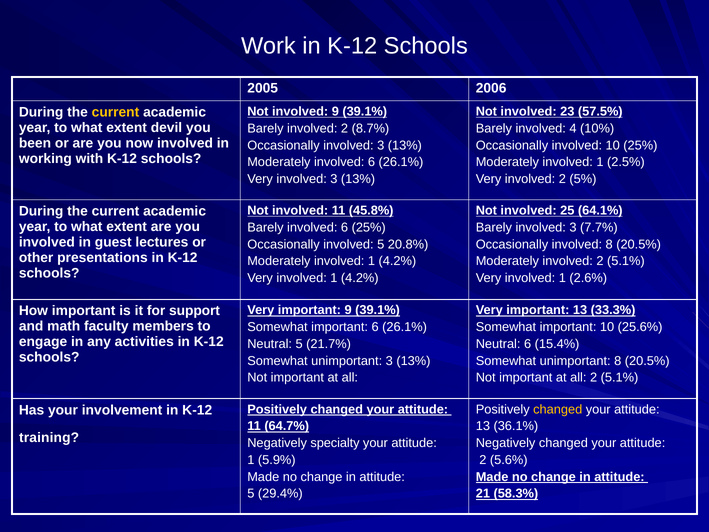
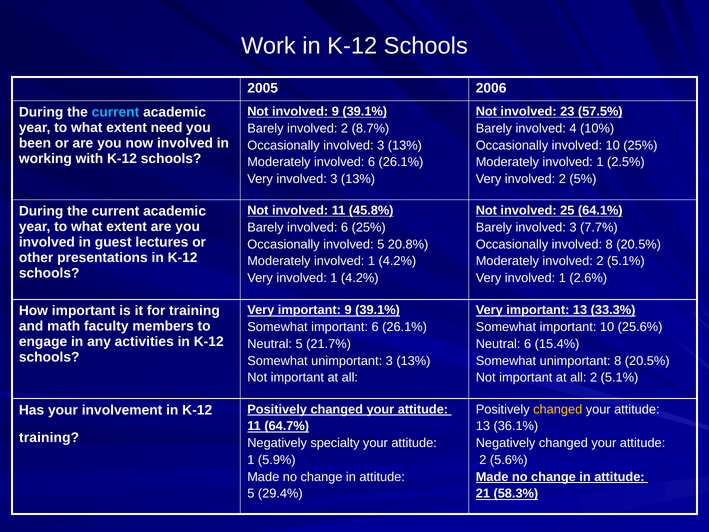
current at (115, 112) colour: yellow -> light blue
devil: devil -> need
for support: support -> training
